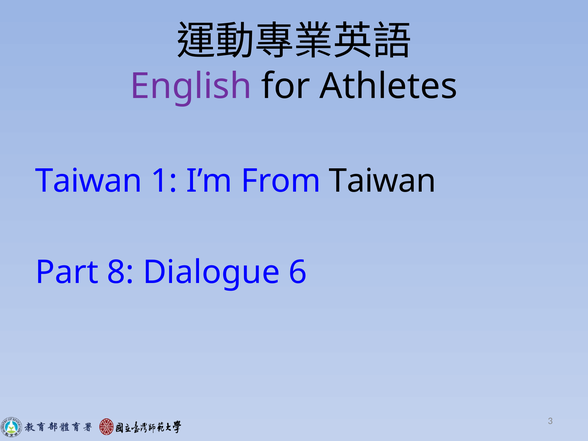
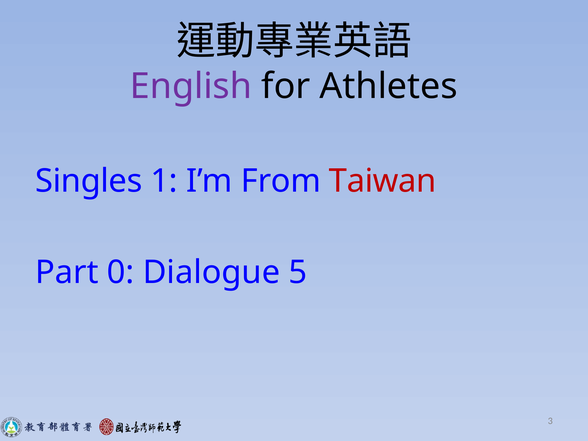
Taiwan at (89, 181): Taiwan -> Singles
Taiwan at (383, 181) colour: black -> red
8: 8 -> 0
6: 6 -> 5
